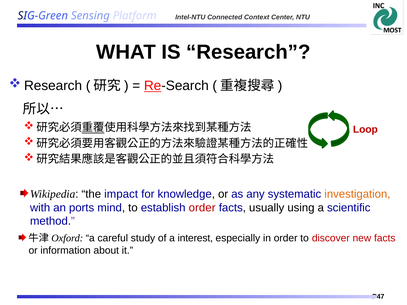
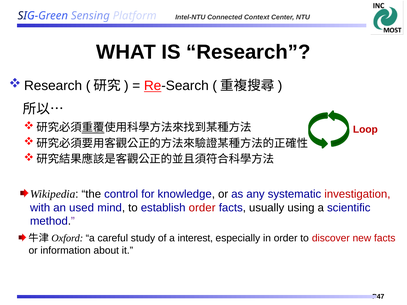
impact: impact -> control
investigation colour: orange -> red
ports: ports -> used
